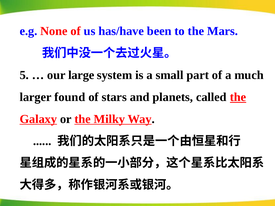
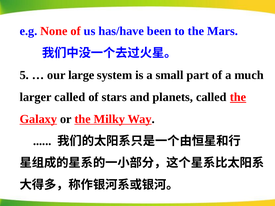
larger found: found -> called
